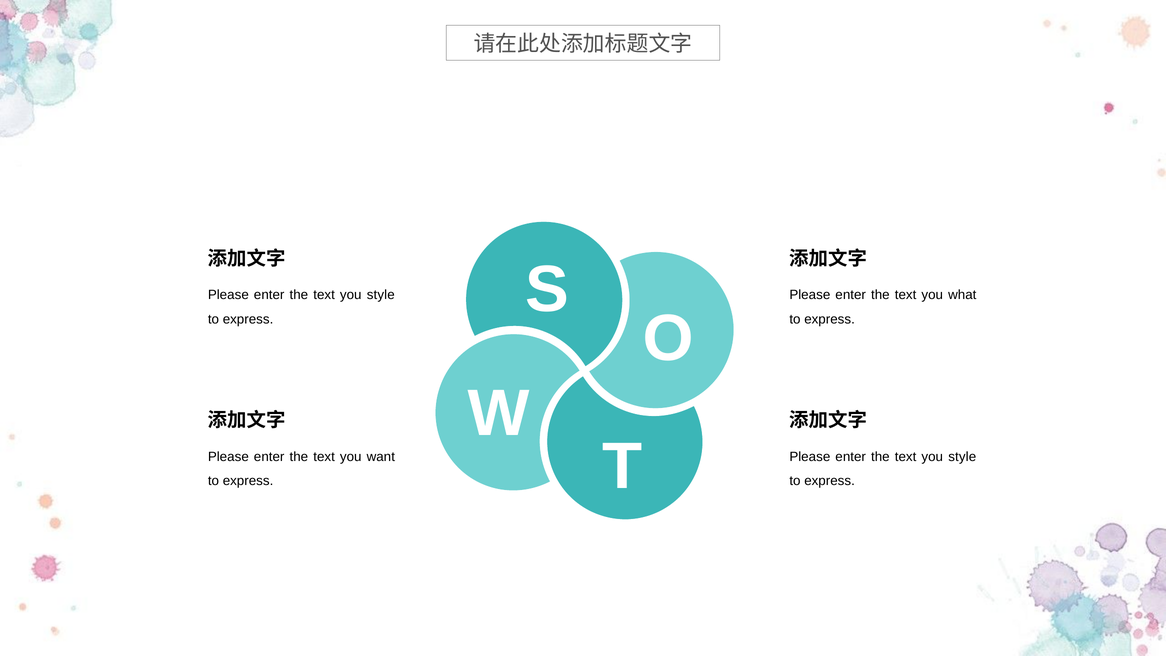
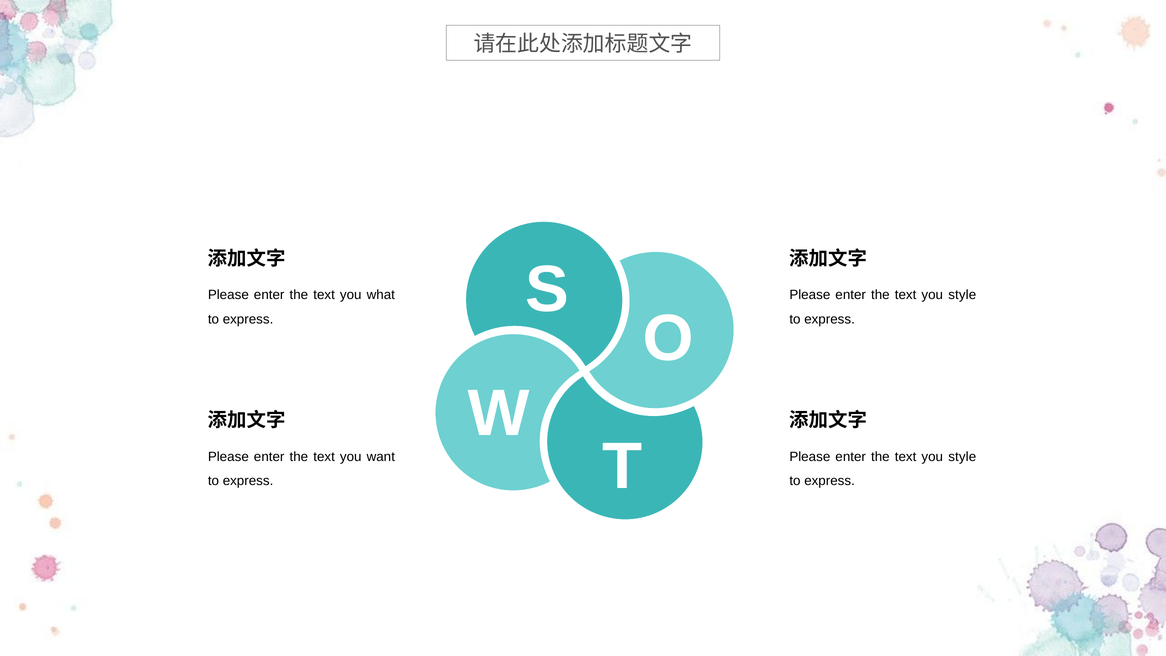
style at (381, 295): style -> what
what at (962, 295): what -> style
